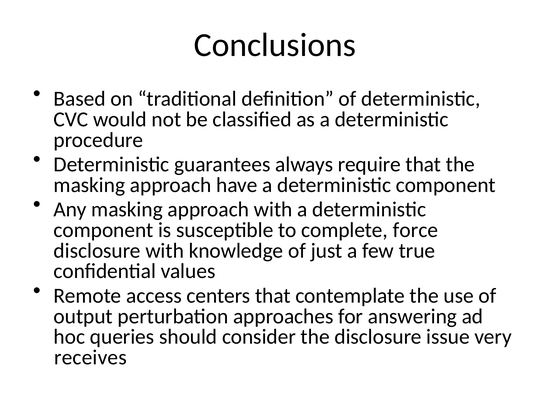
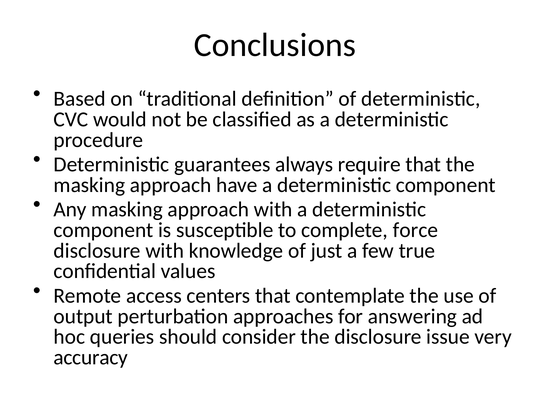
receives: receives -> accuracy
